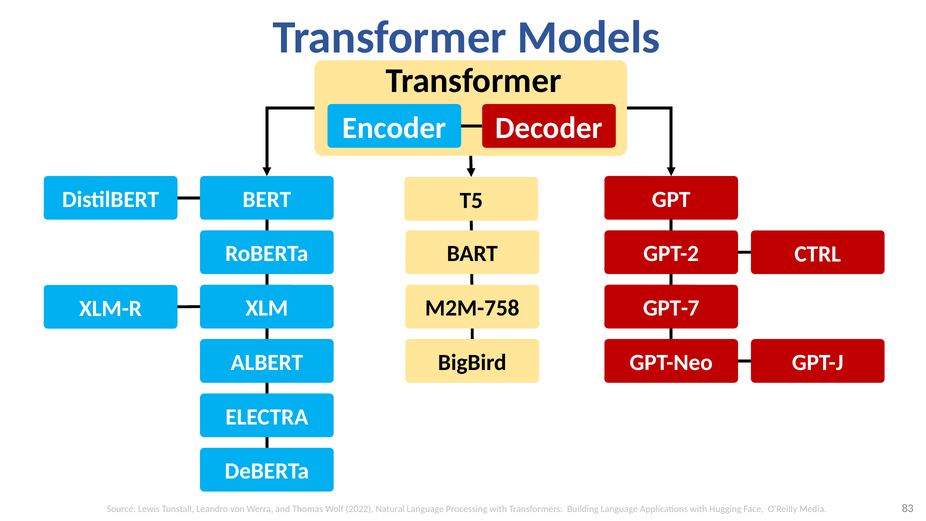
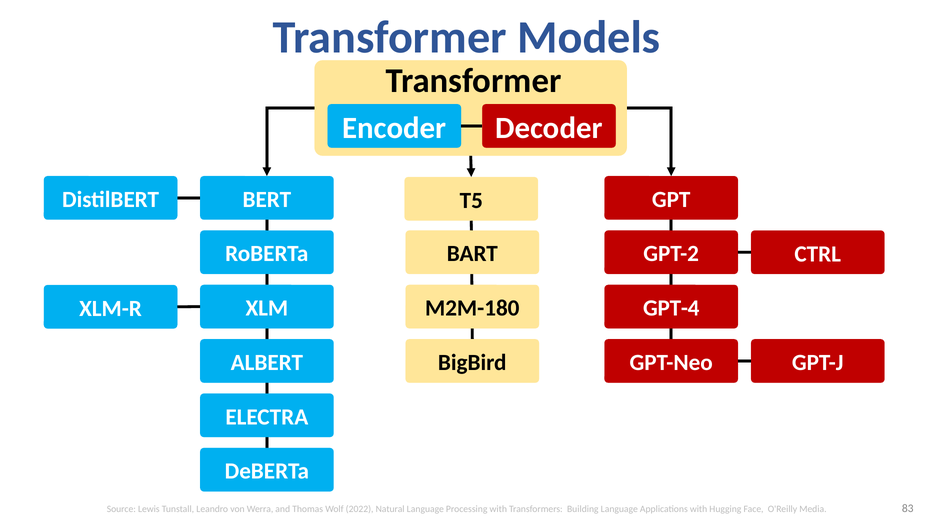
M2M-758: M2M-758 -> M2M-180
GPT-7: GPT-7 -> GPT-4
